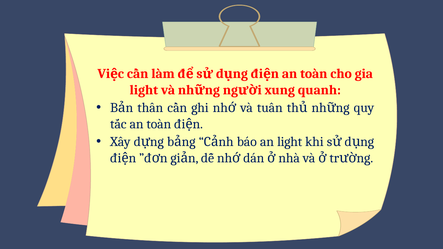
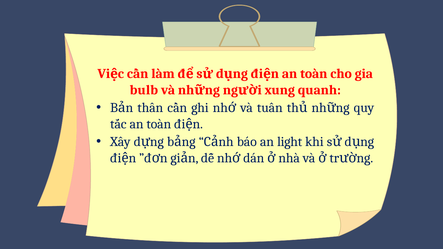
light at (144, 90): light -> bulb
